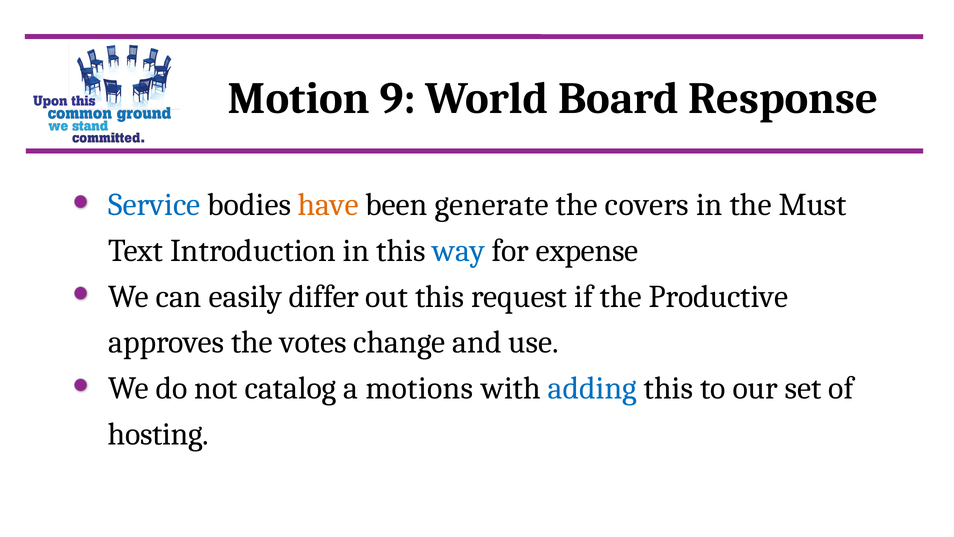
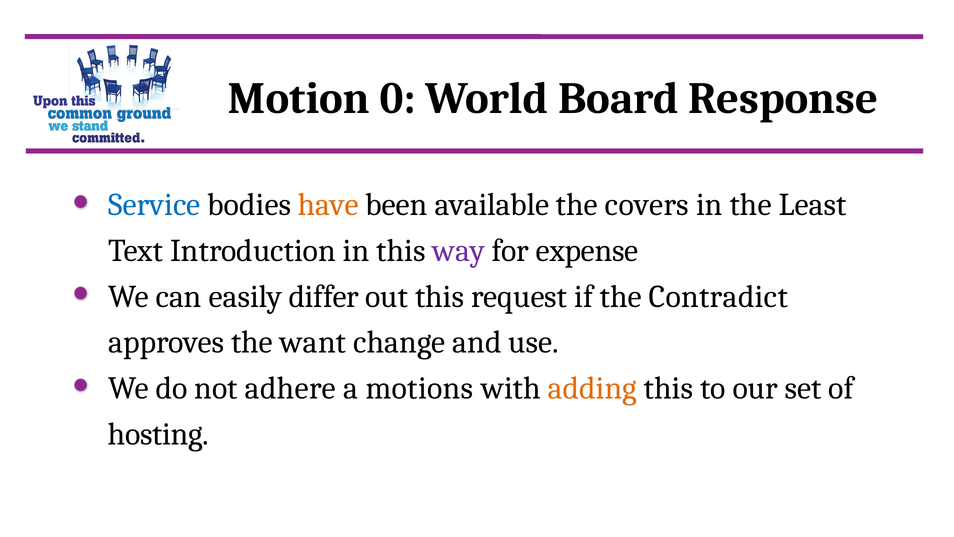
9: 9 -> 0
generate: generate -> available
Must: Must -> Least
way colour: blue -> purple
Productive: Productive -> Contradict
votes: votes -> want
catalog: catalog -> adhere
adding colour: blue -> orange
